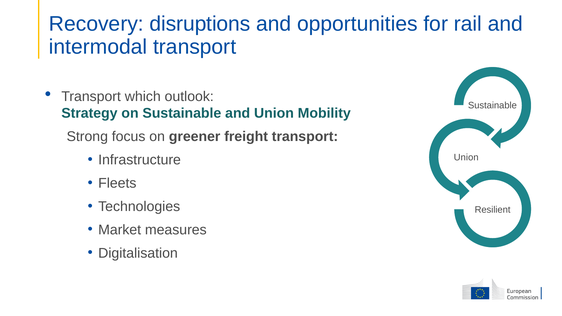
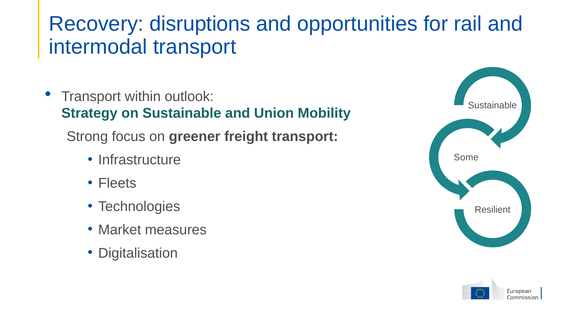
which: which -> within
Union at (466, 158): Union -> Some
